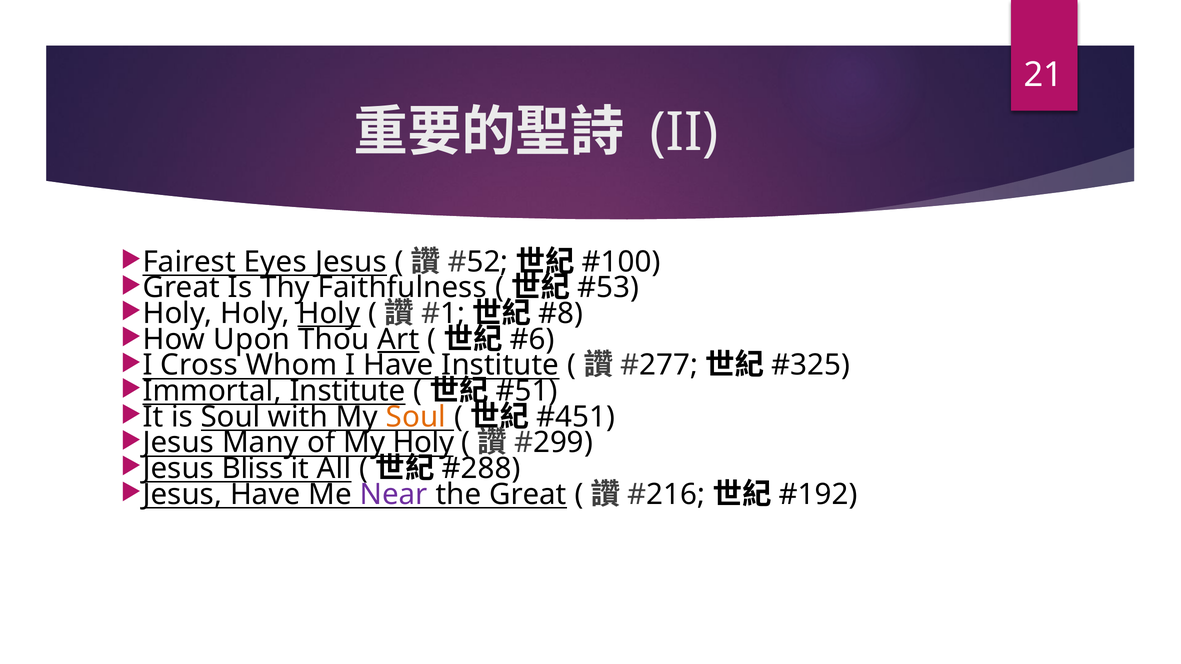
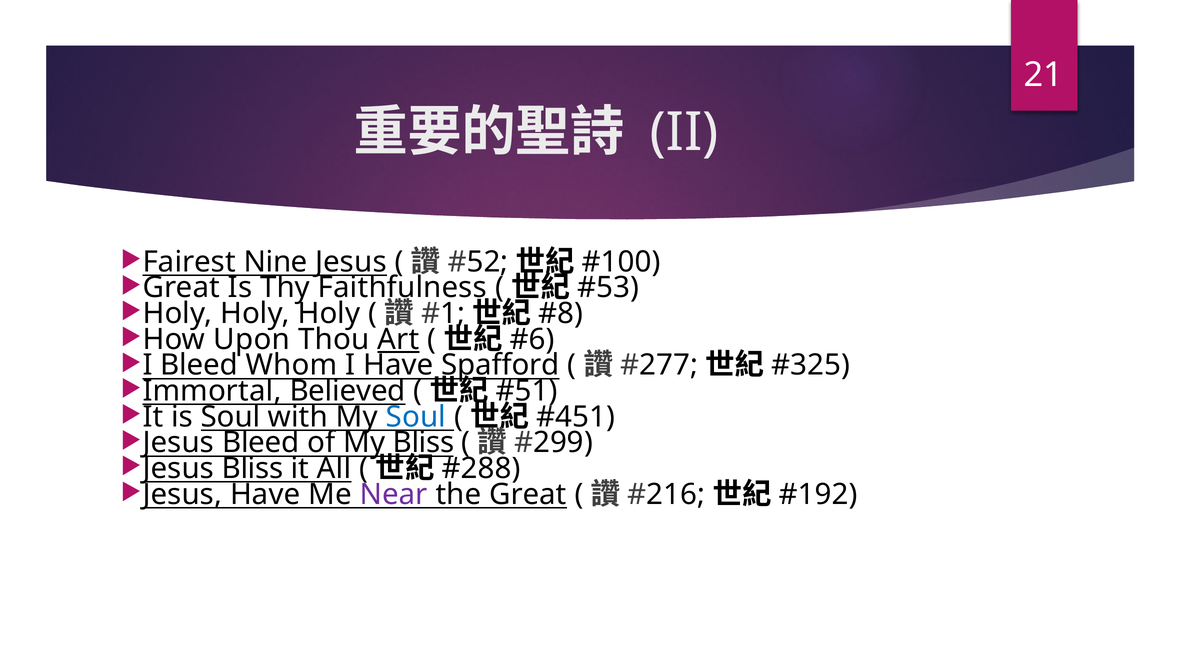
Eyes: Eyes -> Nine
Holy at (329, 314) underline: present -> none
Cross at (199, 365): Cross -> Bleed
Have Institute: Institute -> Spafford
Institute at (348, 391): Institute -> Believed
Soul at (416, 417) colour: orange -> blue
Many at (261, 443): Many -> Bleed
My Holy: Holy -> Bliss
